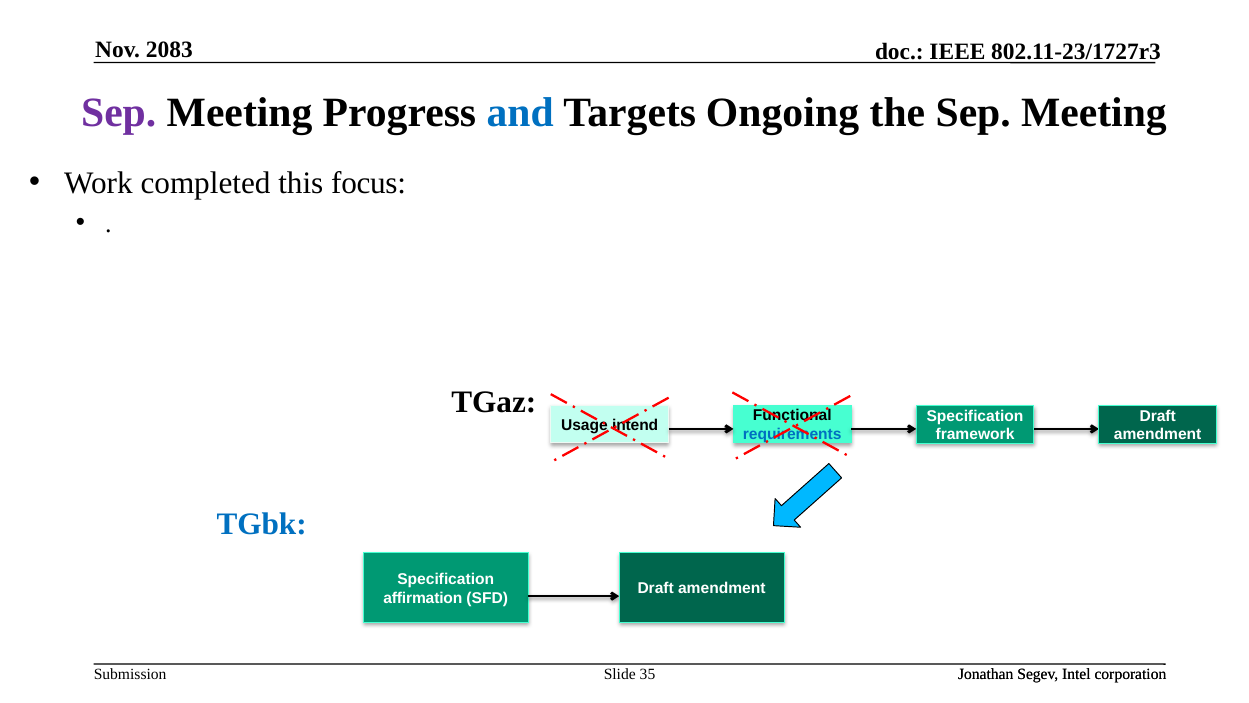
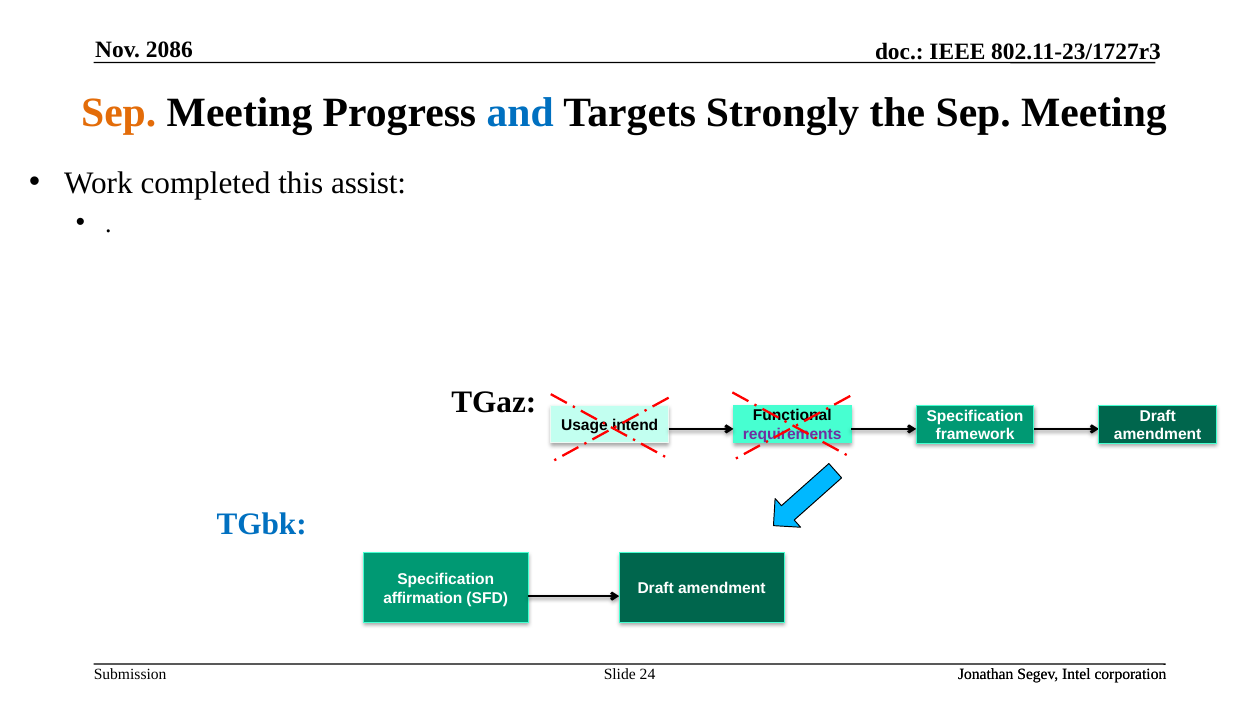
2083: 2083 -> 2086
Sep at (119, 113) colour: purple -> orange
Ongoing: Ongoing -> Strongly
focus: focus -> assist
requirements colour: blue -> purple
35: 35 -> 24
